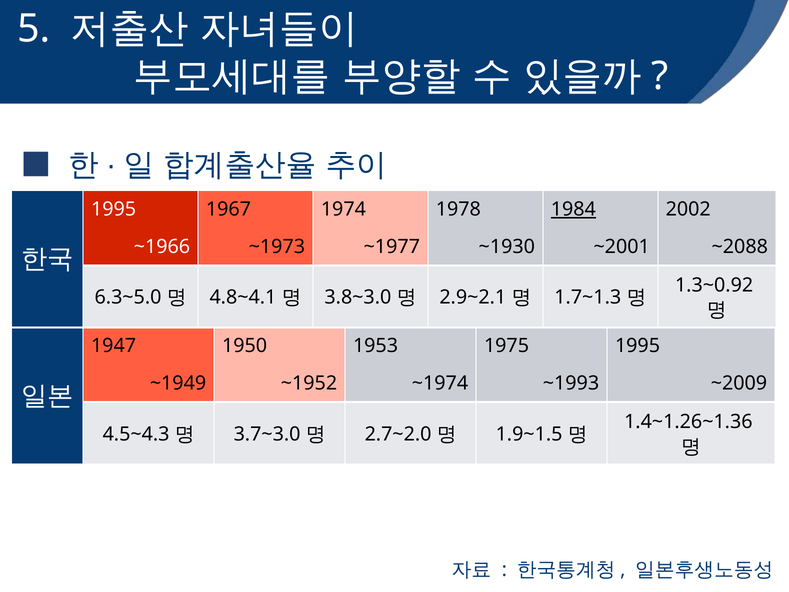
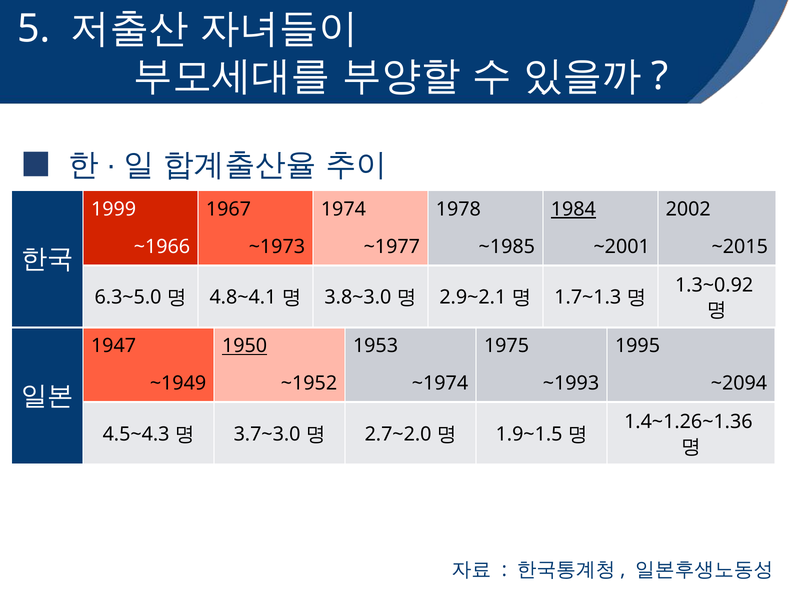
1995 at (114, 209): 1995 -> 1999
~1930: ~1930 -> ~1985
~2088: ~2088 -> ~2015
1950 underline: none -> present
~2009: ~2009 -> ~2094
